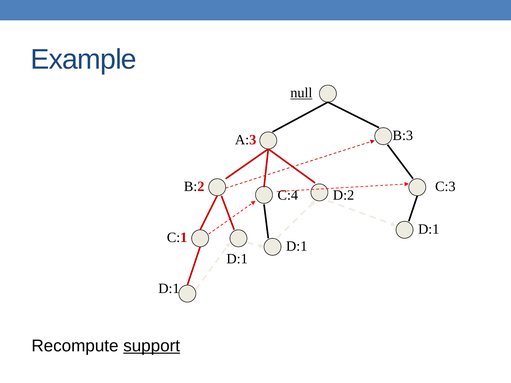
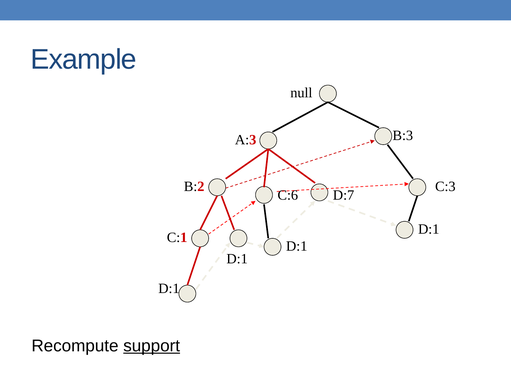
null underline: present -> none
C:4: C:4 -> C:6
D:2: D:2 -> D:7
